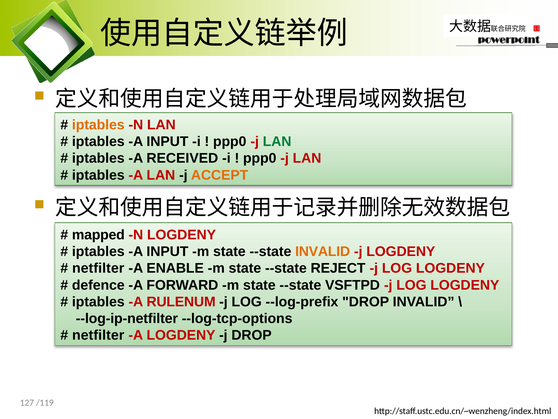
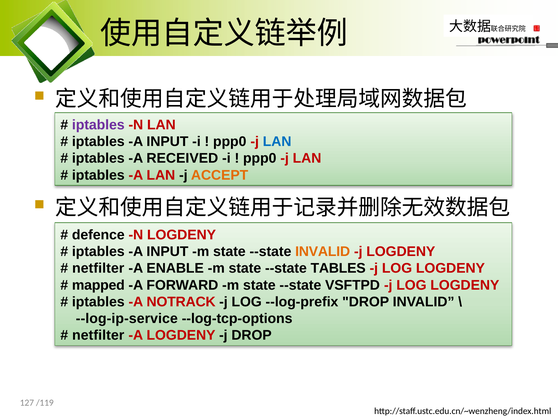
iptables at (98, 125) colour: orange -> purple
LAN at (277, 141) colour: green -> blue
mapped: mapped -> defence
REJECT: REJECT -> TABLES
defence: defence -> mapped
RULENUM: RULENUM -> NOTRACK
--log-ip-netfilter: --log-ip-netfilter -> --log-ip-service
